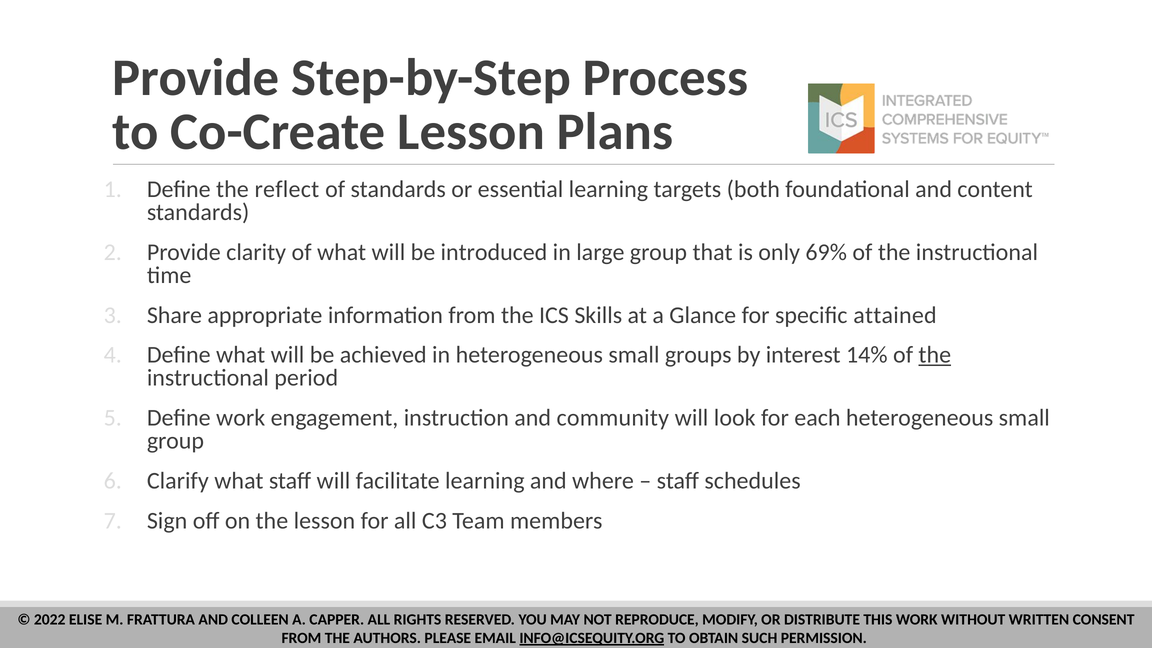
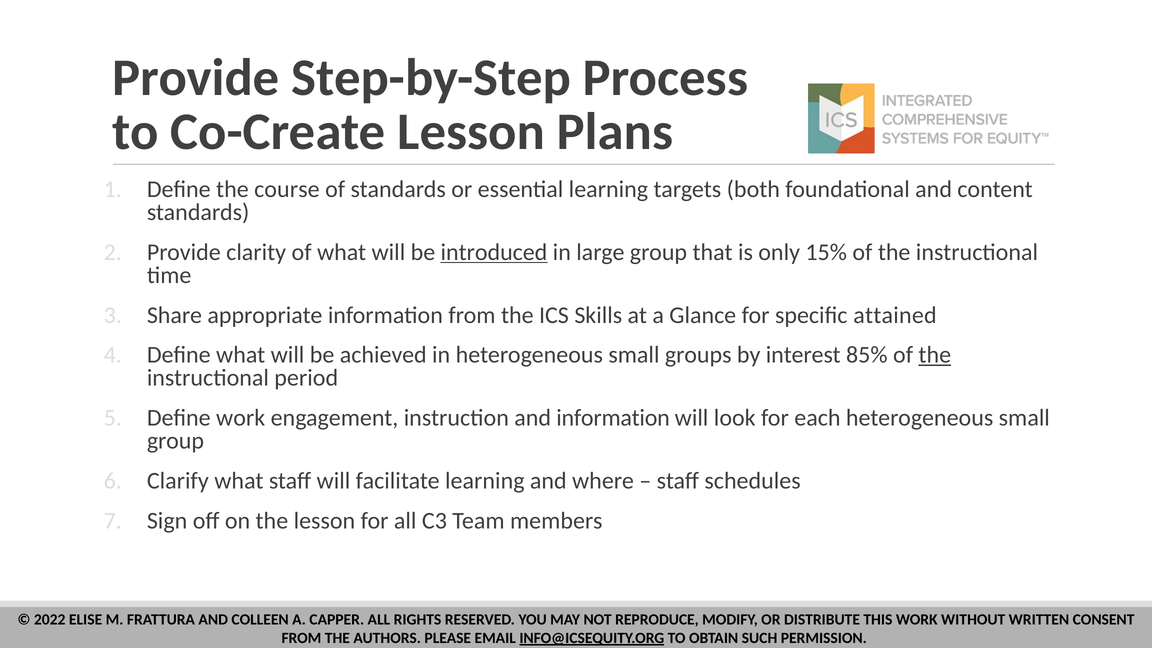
reflect: reflect -> course
introduced underline: none -> present
69%: 69% -> 15%
14%: 14% -> 85%
and community: community -> information
